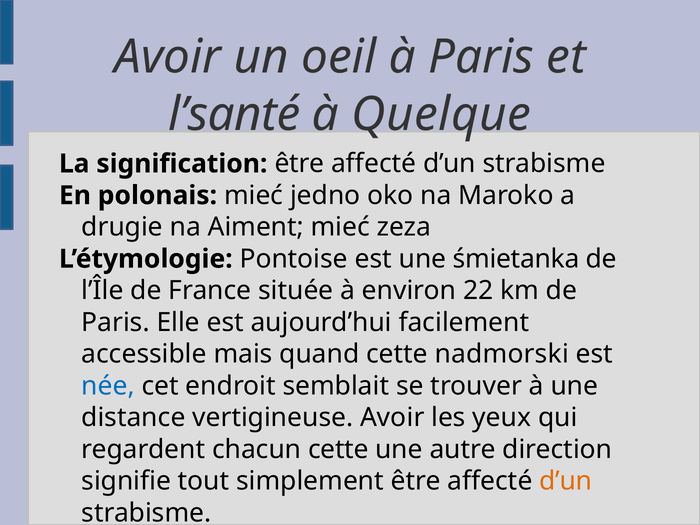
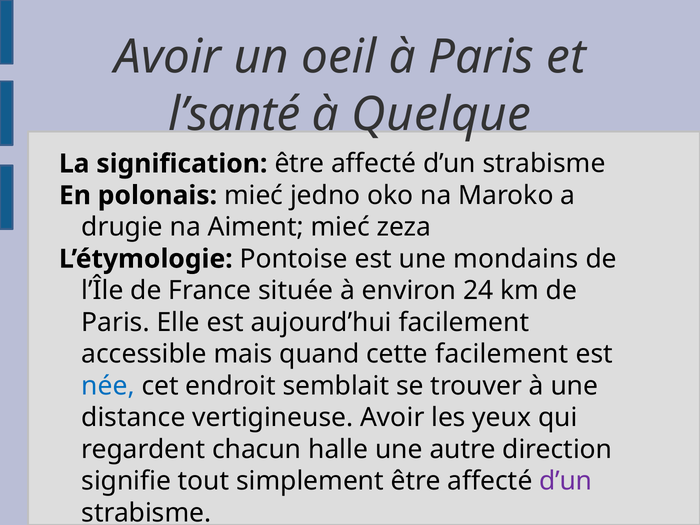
śmietanka: śmietanka -> mondains
22: 22 -> 24
cette nadmorski: nadmorski -> facilement
chacun cette: cette -> halle
d’un at (566, 481) colour: orange -> purple
